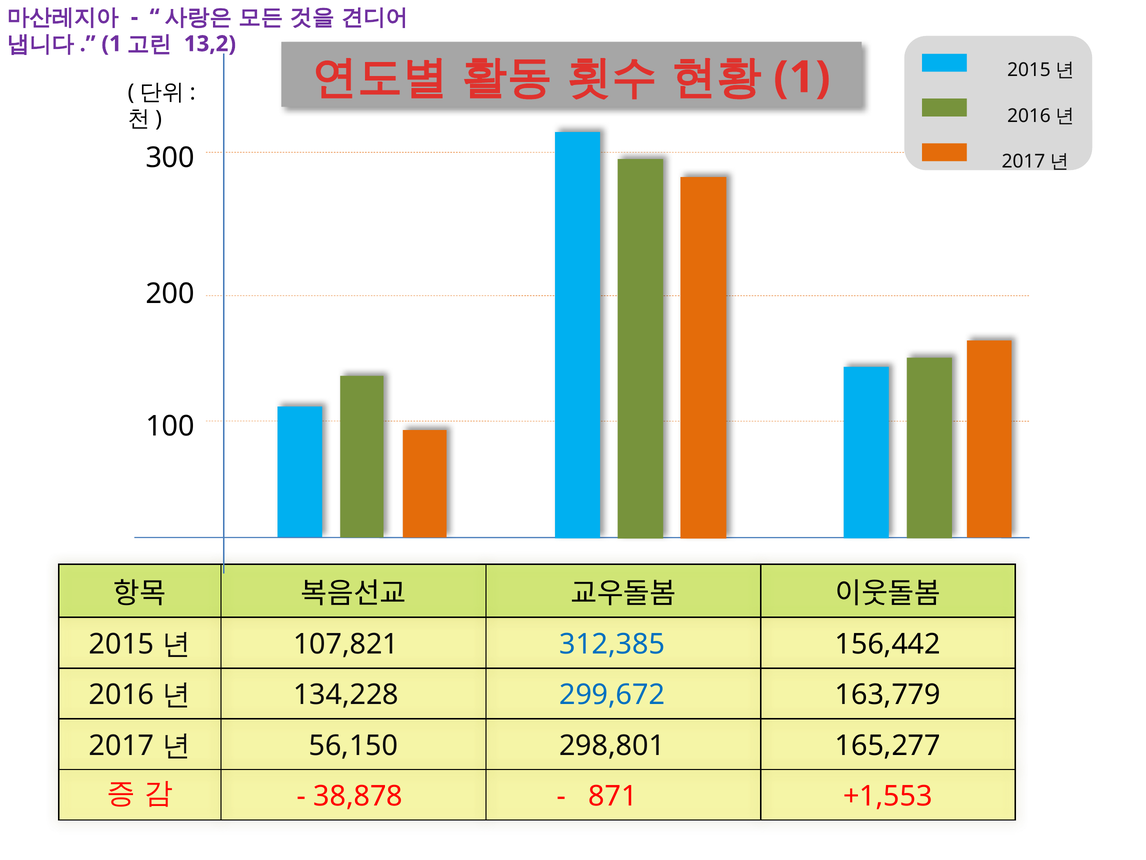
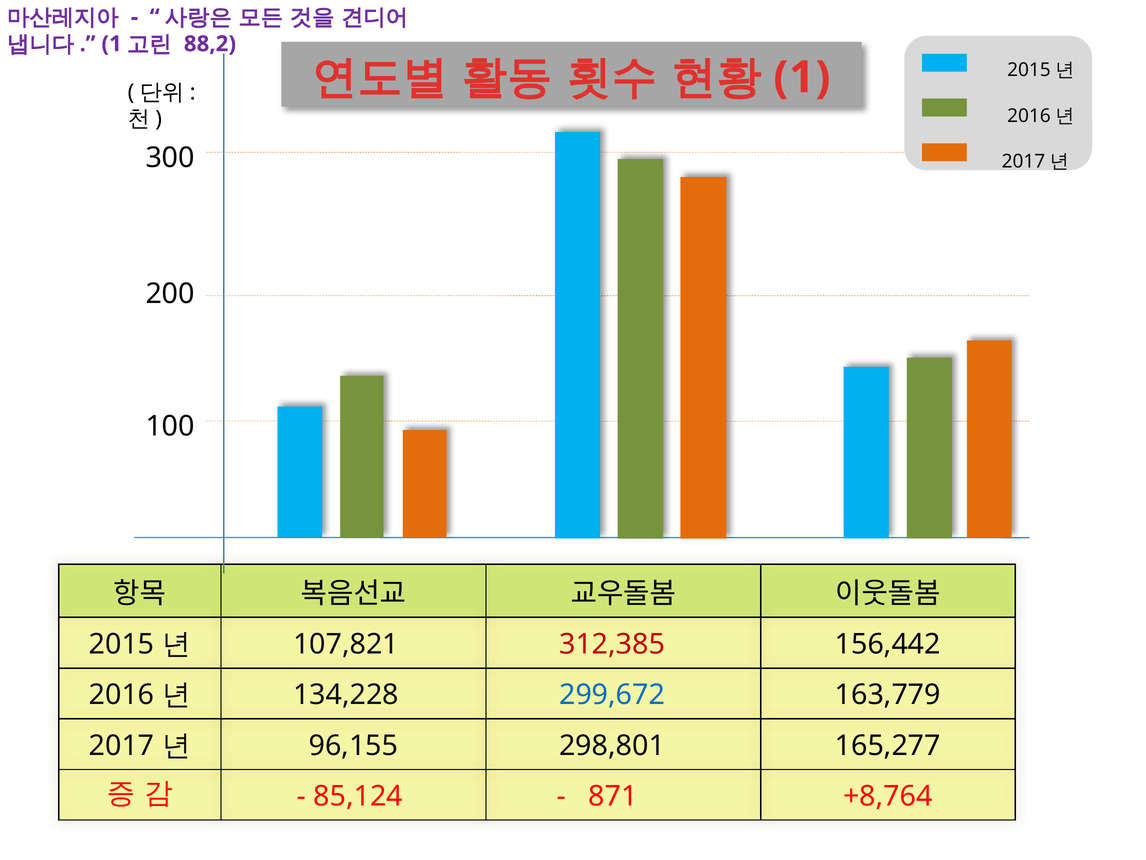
13,2: 13,2 -> 88,2
312,385 colour: blue -> red
56,150: 56,150 -> 96,155
38,878: 38,878 -> 85,124
+1,553: +1,553 -> +8,764
